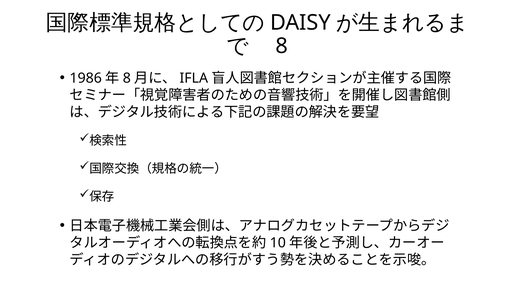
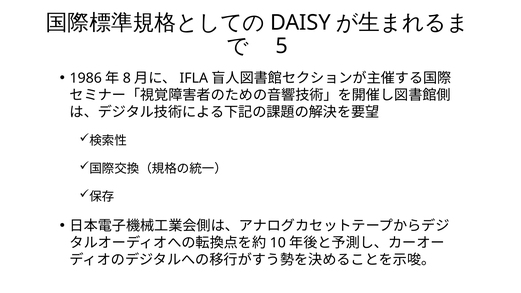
8 at (282, 46): 8 -> 5
